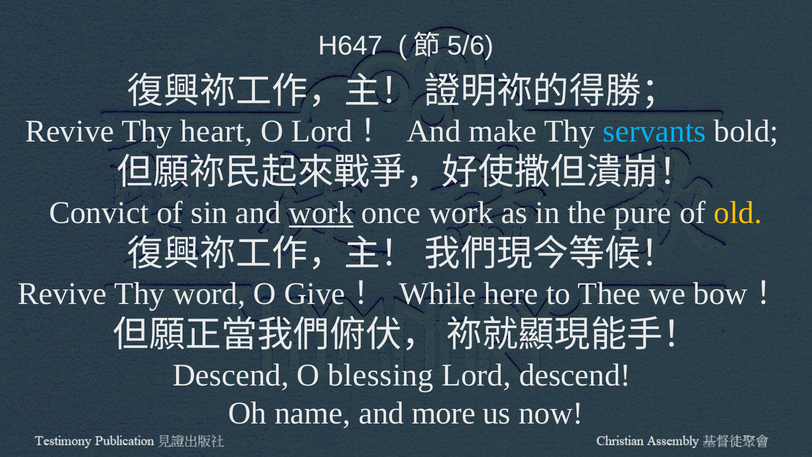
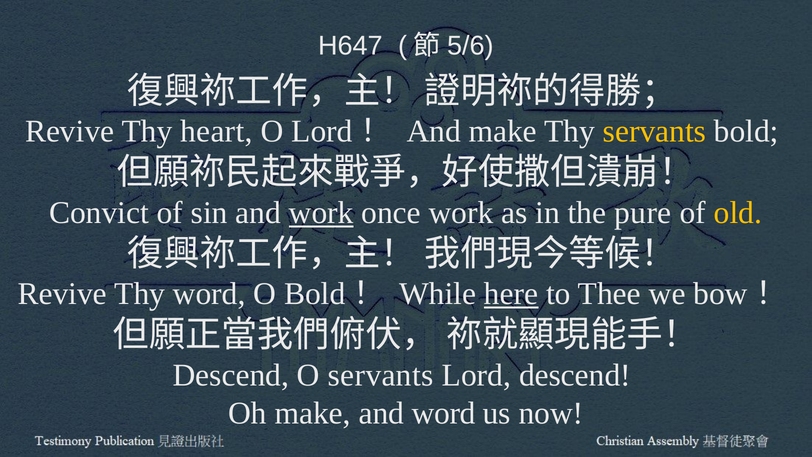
servants at (654, 131) colour: light blue -> yellow
O Give: Give -> Bold
here underline: none -> present
O blessing: blessing -> servants
Oh name: name -> make
and more: more -> word
